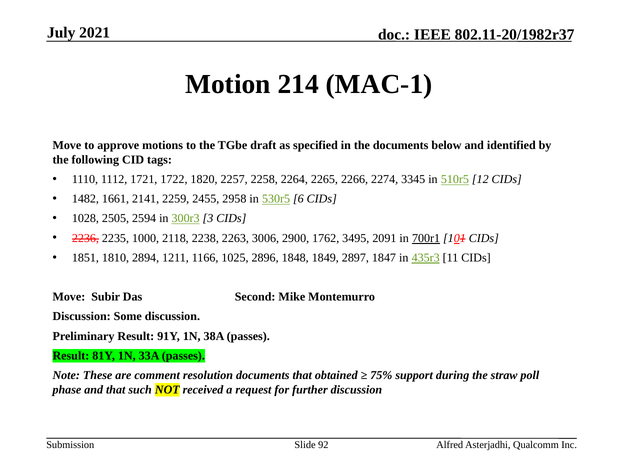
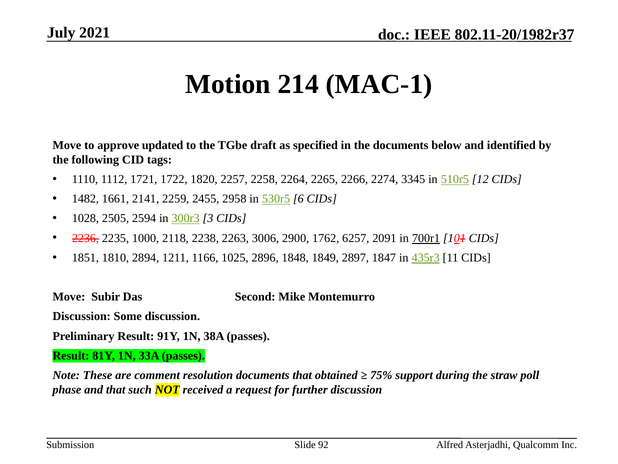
motions: motions -> updated
3495: 3495 -> 6257
